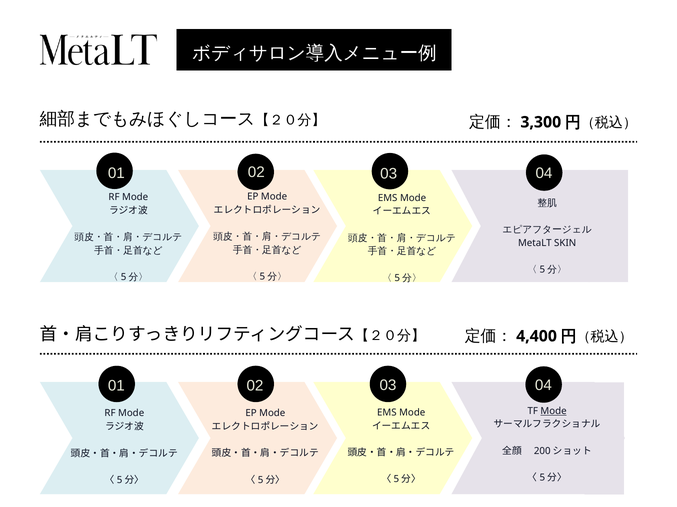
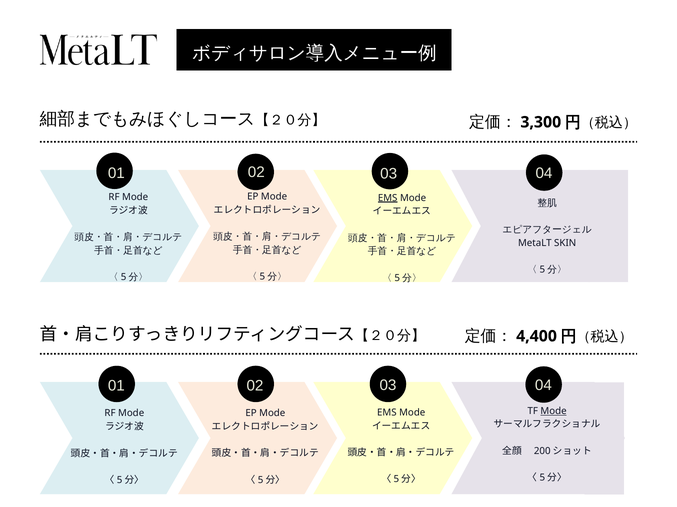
EMS at (388, 198) underline: none -> present
